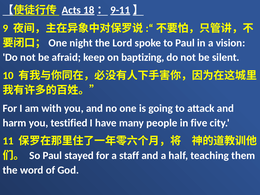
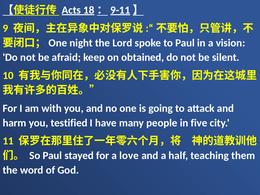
baptizing: baptizing -> obtained
staff: staff -> love
